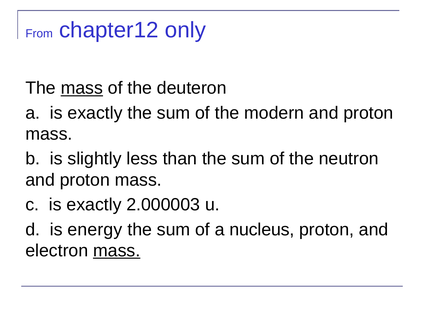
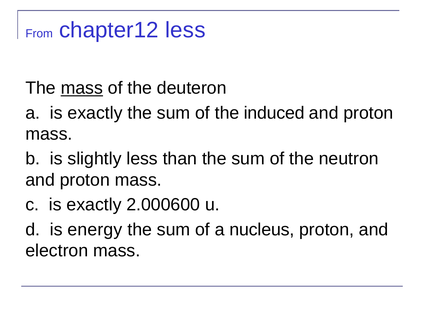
chapter12 only: only -> less
modern: modern -> induced
2.000003: 2.000003 -> 2.000600
mass at (117, 251) underline: present -> none
